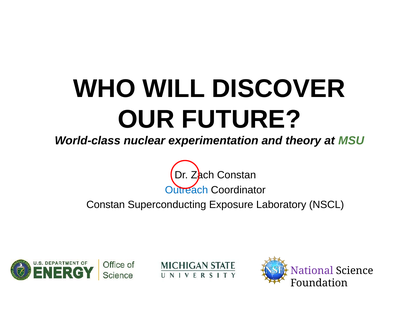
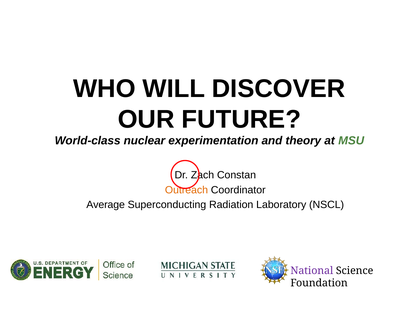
Outreach colour: blue -> orange
Constan at (106, 205): Constan -> Average
Exposure: Exposure -> Radiation
